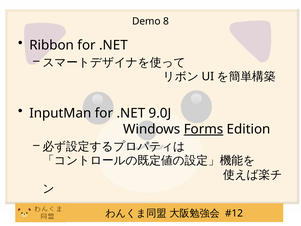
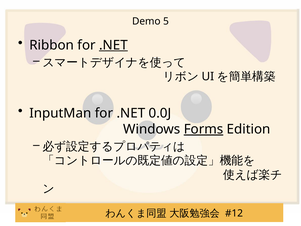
8: 8 -> 5
.NET at (113, 45) underline: none -> present
9.0J: 9.0J -> 0.0J
